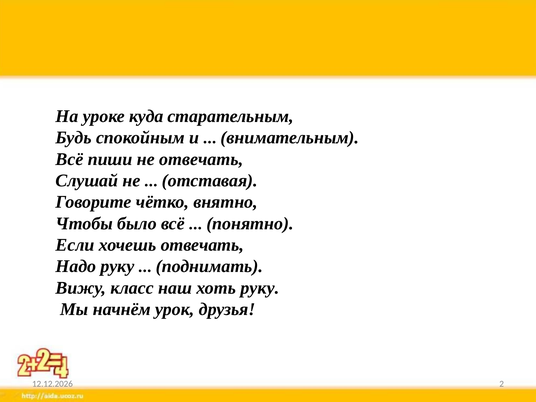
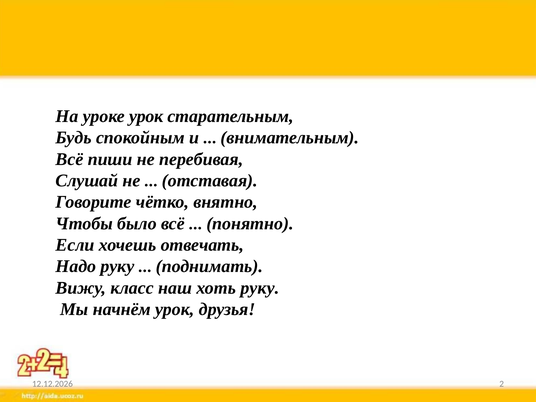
уроке куда: куда -> урок
не отвечать: отвечать -> перебивая
